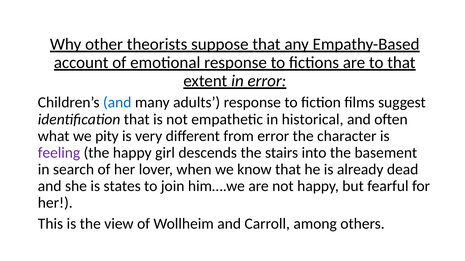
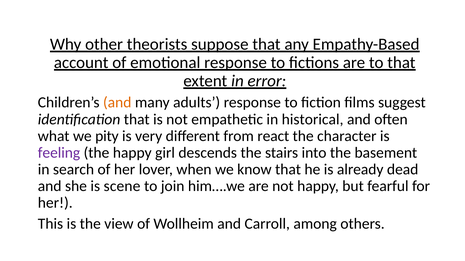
and at (117, 103) colour: blue -> orange
from error: error -> react
states: states -> scene
